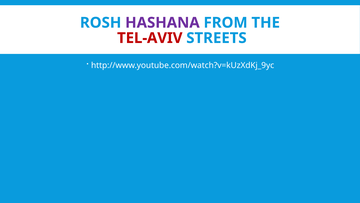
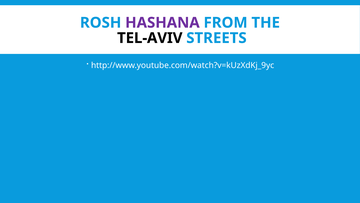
TEL-AVIV colour: red -> black
